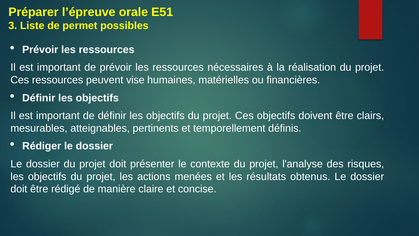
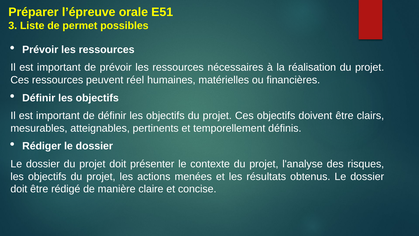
vise: vise -> réel
